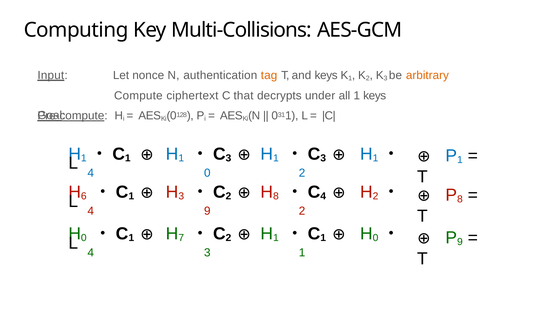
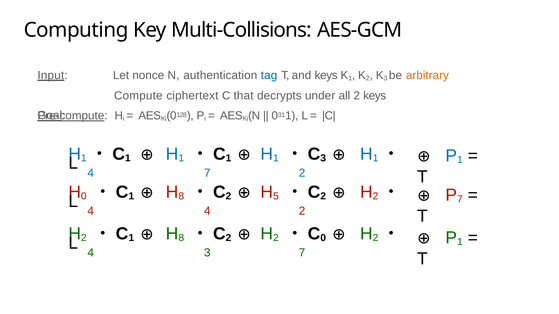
tag colour: orange -> blue
all 1: 1 -> 2
3 at (228, 158): 3 -> 1
4 0: 0 -> 7
6 at (84, 196): 6 -> 0
3 at (181, 196): 3 -> 8
8 at (276, 196): 8 -> 5
4 at (323, 196): 4 -> 2
8 at (460, 199): 8 -> 7
4 9: 9 -> 4
0 at (84, 238): 0 -> 2
7 at (181, 238): 7 -> 8
1 at (276, 238): 1 -> 2
1 at (323, 238): 1 -> 0
0 at (376, 238): 0 -> 2
9 at (460, 242): 9 -> 1
3 1: 1 -> 7
